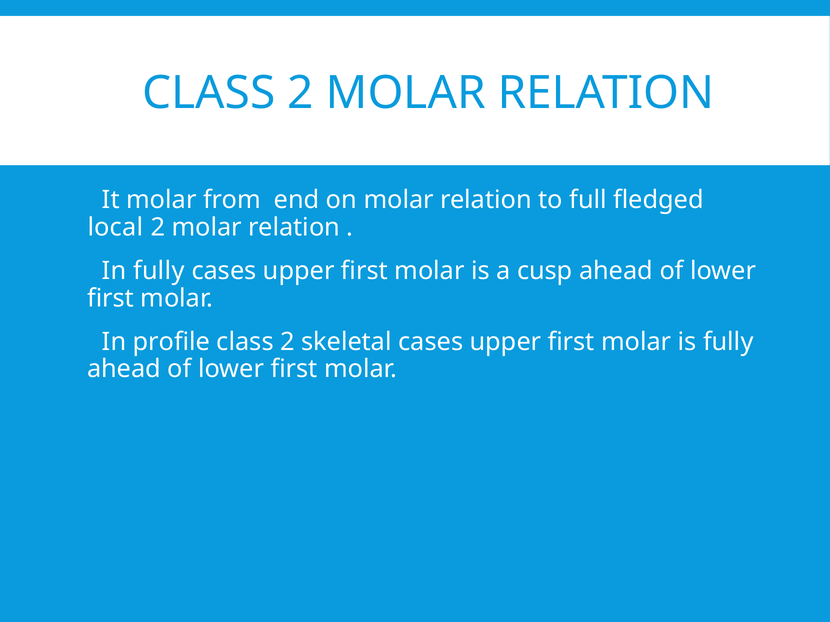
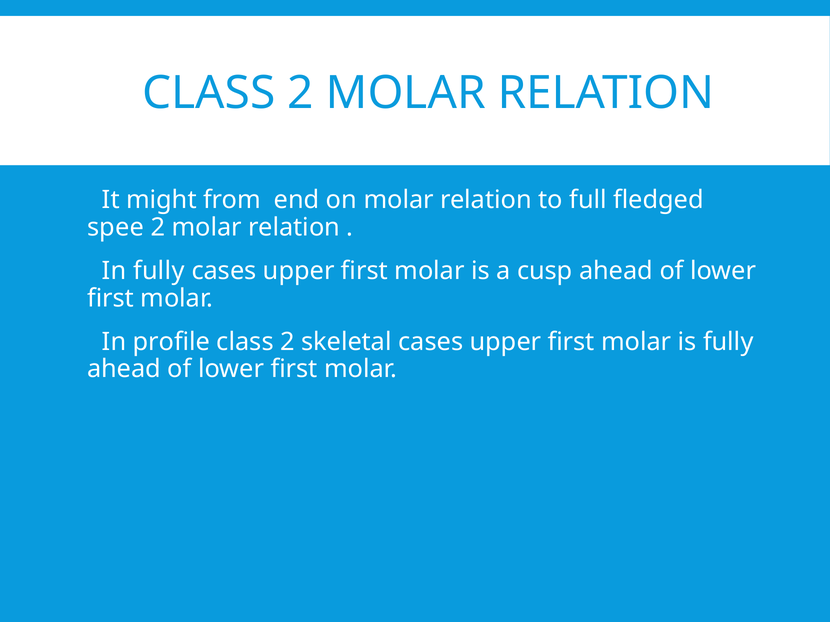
molar at (161, 200): molar -> might
local: local -> spee
